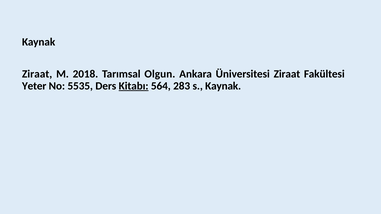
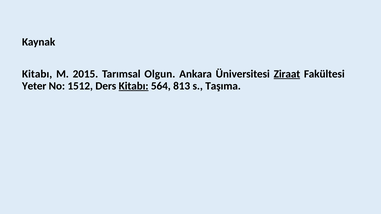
Ziraat at (37, 74): Ziraat -> Kitabı
2018: 2018 -> 2015
Ziraat at (287, 74) underline: none -> present
5535: 5535 -> 1512
283: 283 -> 813
s Kaynak: Kaynak -> Taşıma
